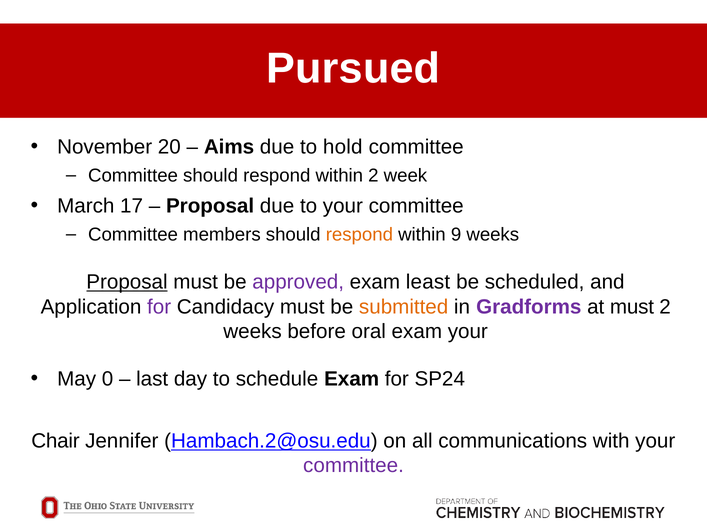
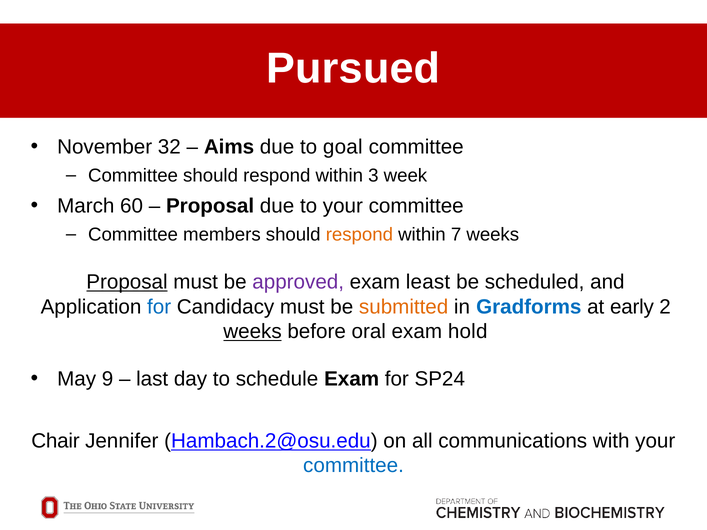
20: 20 -> 32
hold: hold -> goal
within 2: 2 -> 3
17: 17 -> 60
9: 9 -> 7
for at (159, 307) colour: purple -> blue
Gradforms colour: purple -> blue
at must: must -> early
weeks at (253, 332) underline: none -> present
exam your: your -> hold
0: 0 -> 9
committee at (353, 466) colour: purple -> blue
